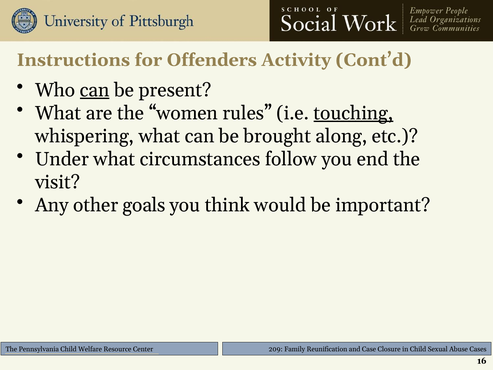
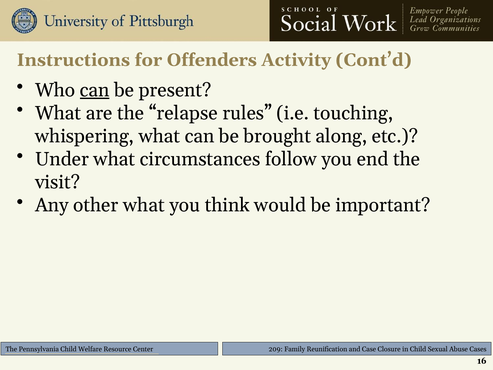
women: women -> relapse
touching underline: present -> none
other goals: goals -> what
